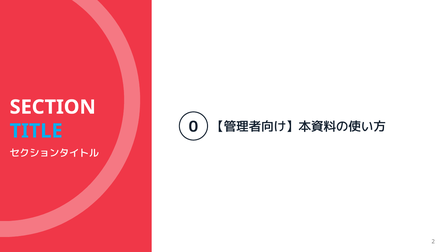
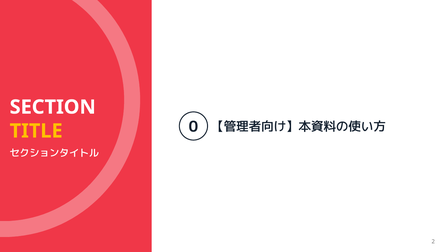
TITLE colour: light blue -> yellow
